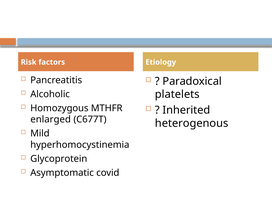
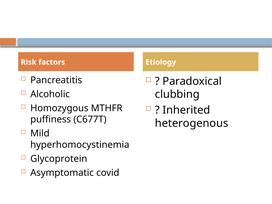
platelets: platelets -> clubbing
enlarged: enlarged -> puffiness
